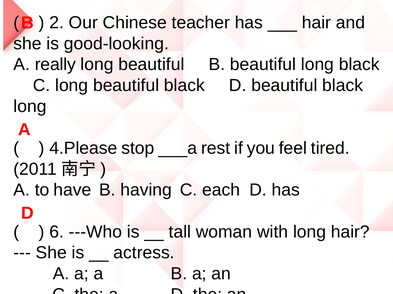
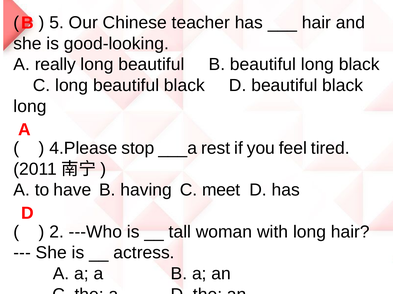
2: 2 -> 5
each: each -> meet
6: 6 -> 2
